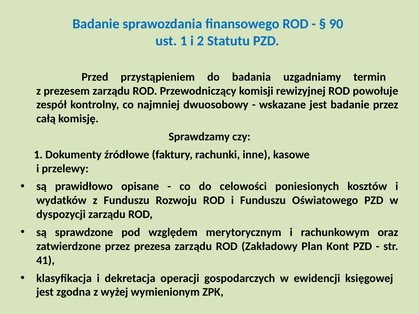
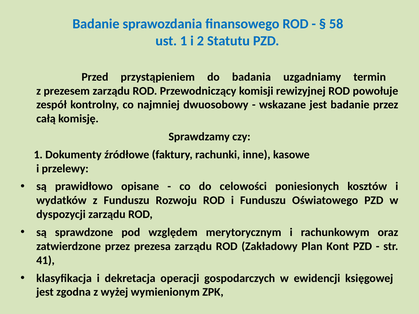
90: 90 -> 58
